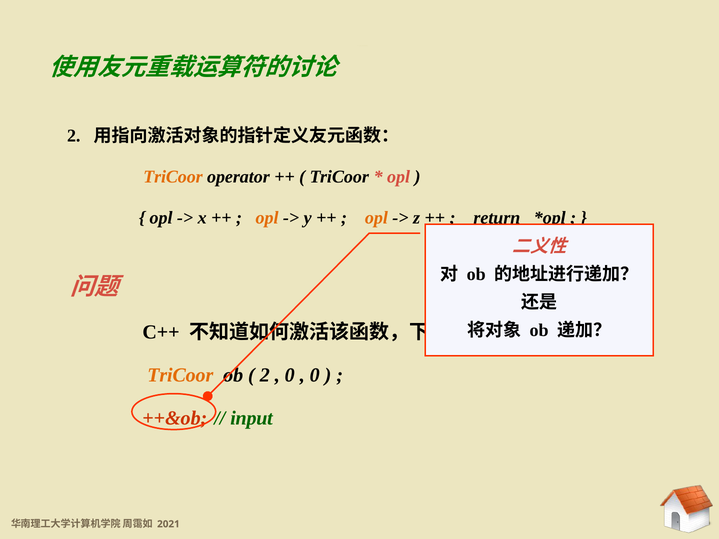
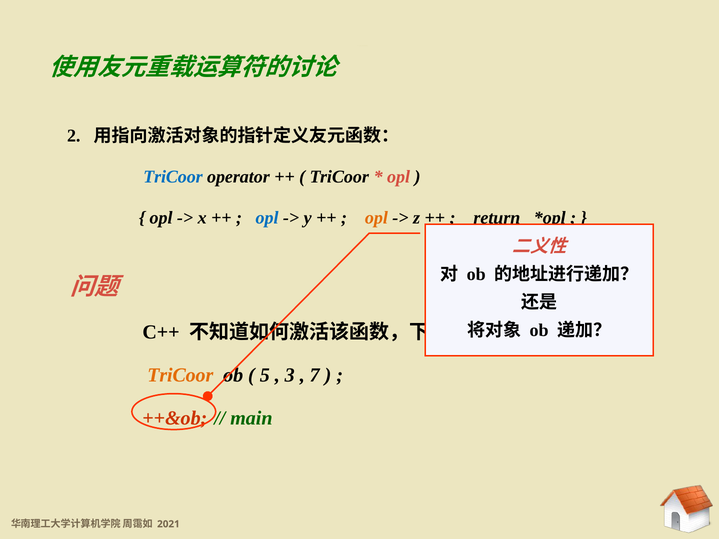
TriCoor at (173, 177) colour: orange -> blue
opl at (267, 218) colour: orange -> blue
2 at (265, 375): 2 -> 5
0 at (290, 375): 0 -> 3
0 at (315, 375): 0 -> 7
input: input -> main
